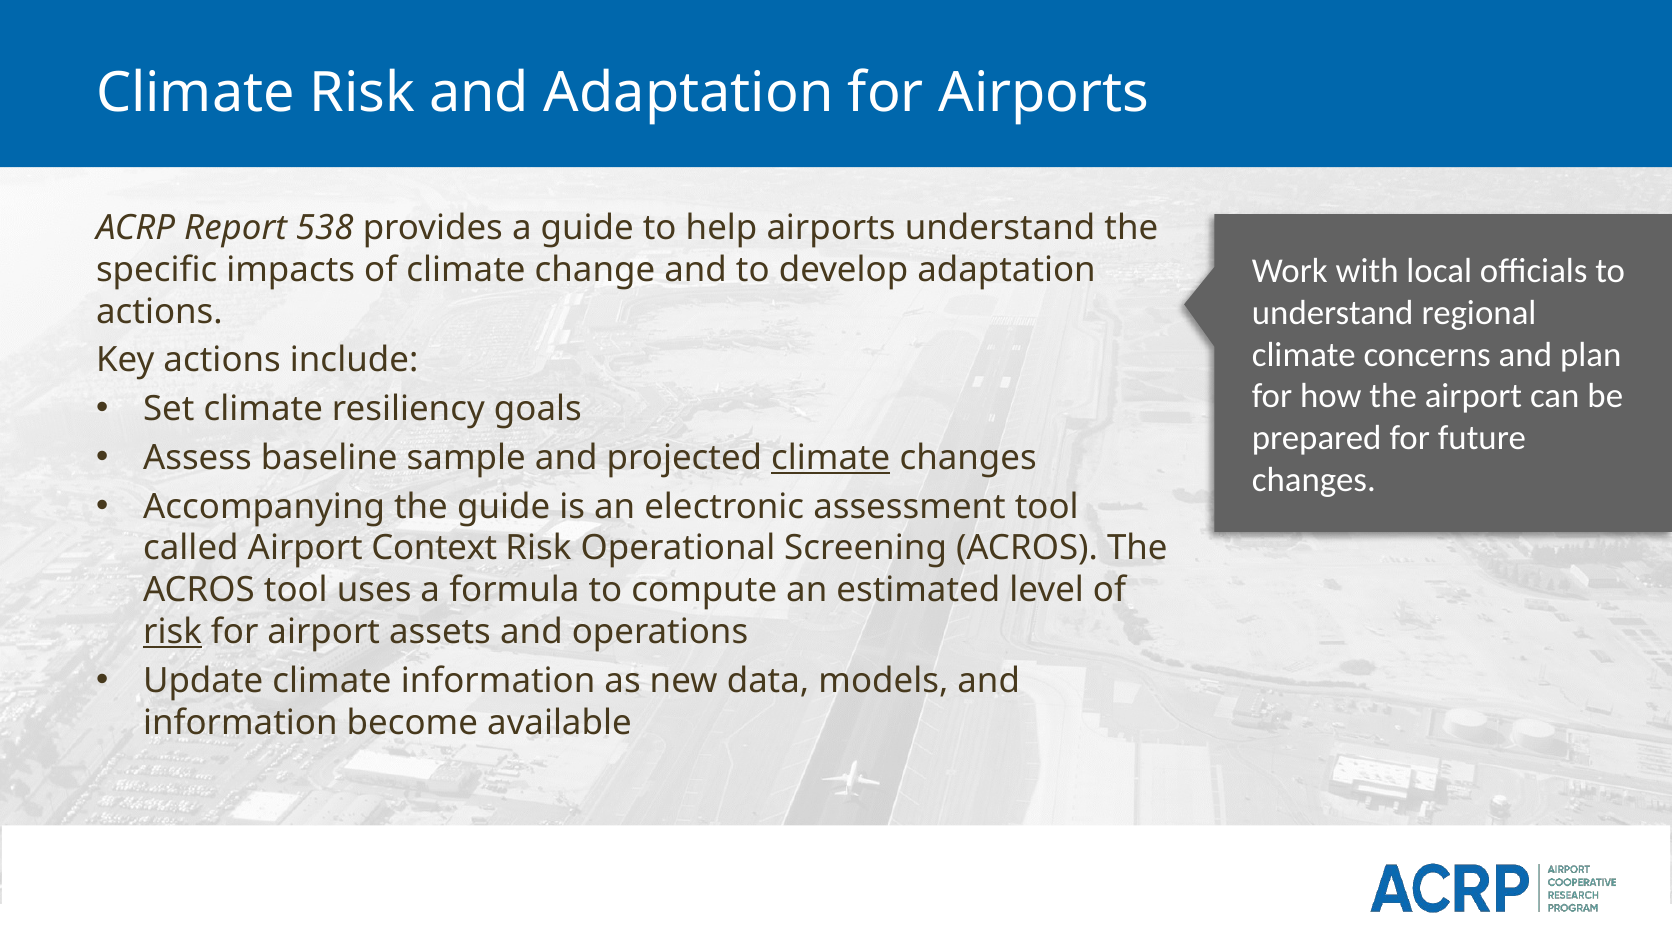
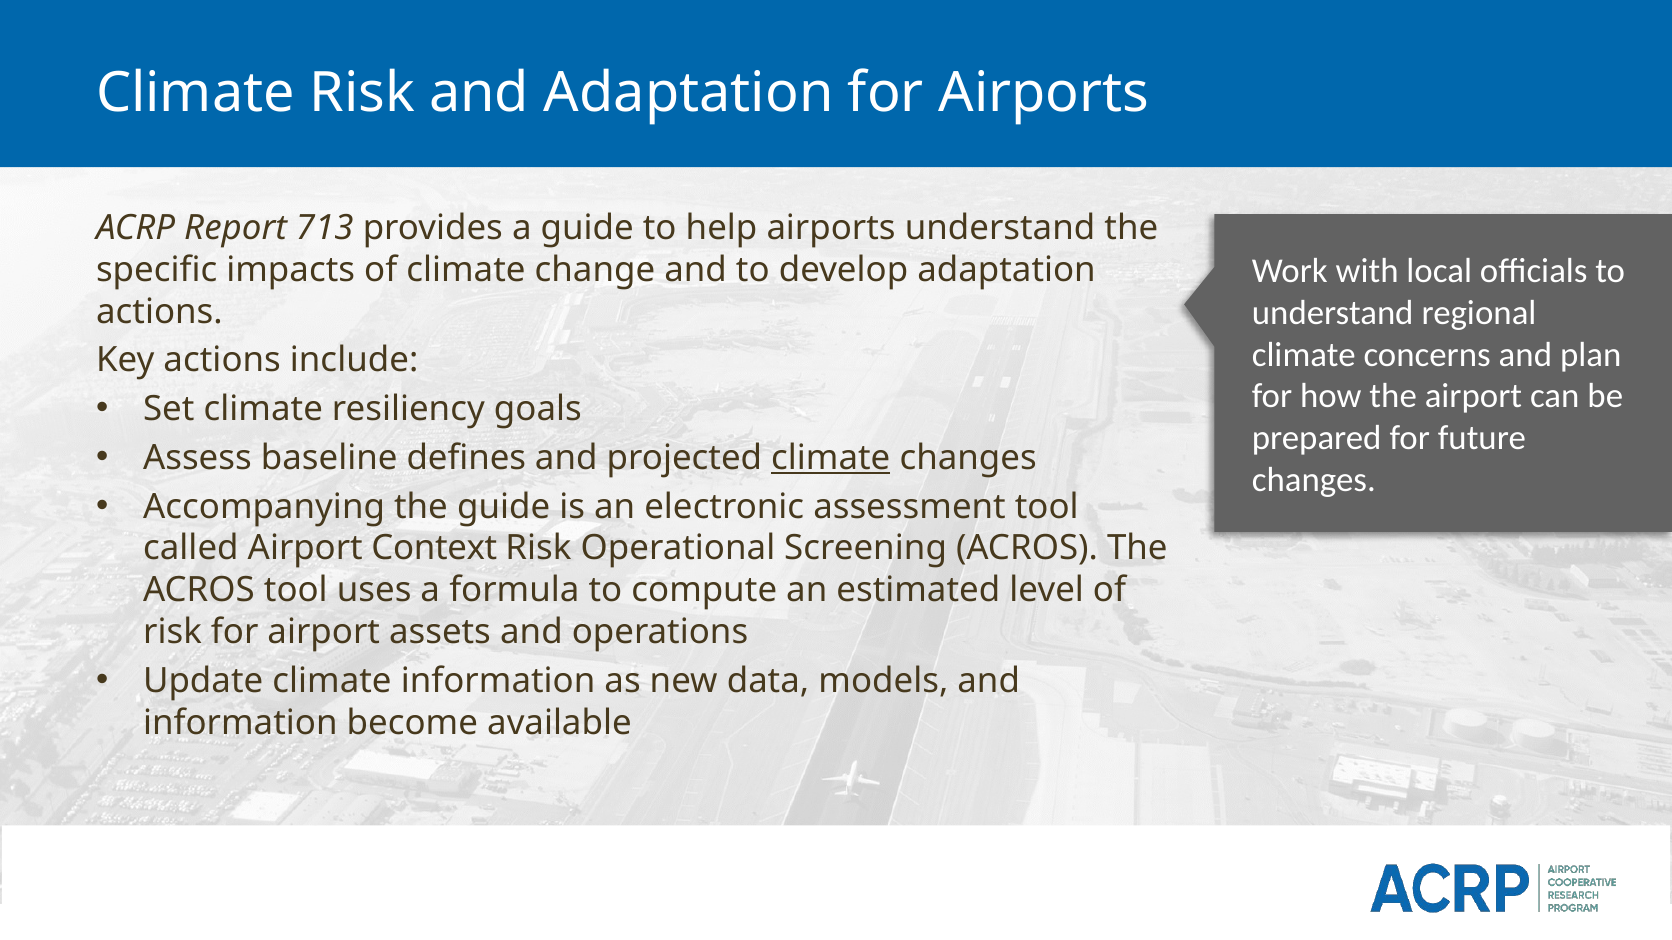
538: 538 -> 713
sample: sample -> defines
risk at (173, 632) underline: present -> none
